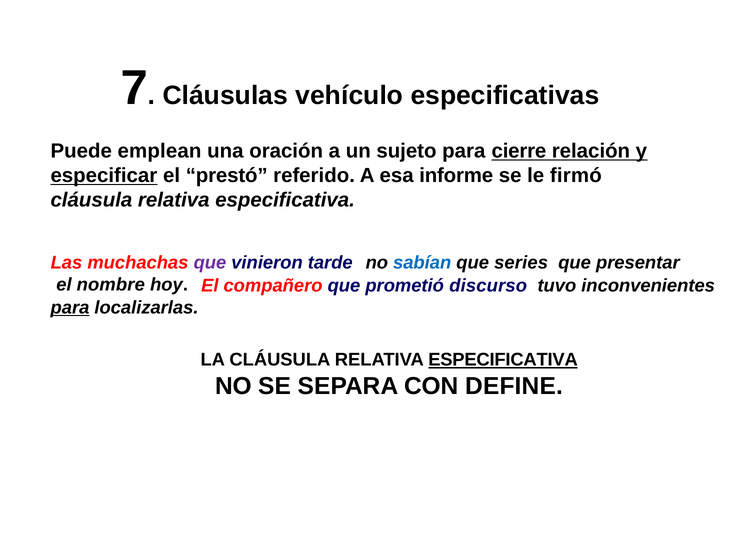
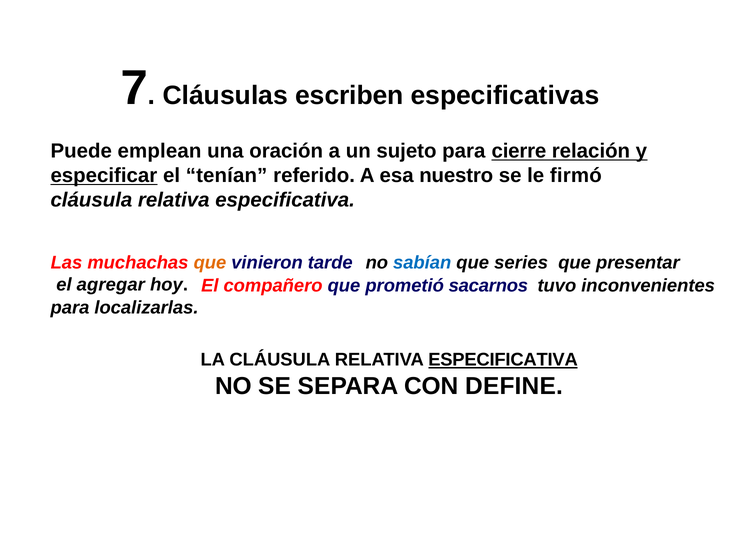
vehículo: vehículo -> escriben
prestó: prestó -> tenían
informe: informe -> nuestro
que at (210, 263) colour: purple -> orange
nombre: nombre -> agregar
discurso: discurso -> sacarnos
para at (70, 308) underline: present -> none
